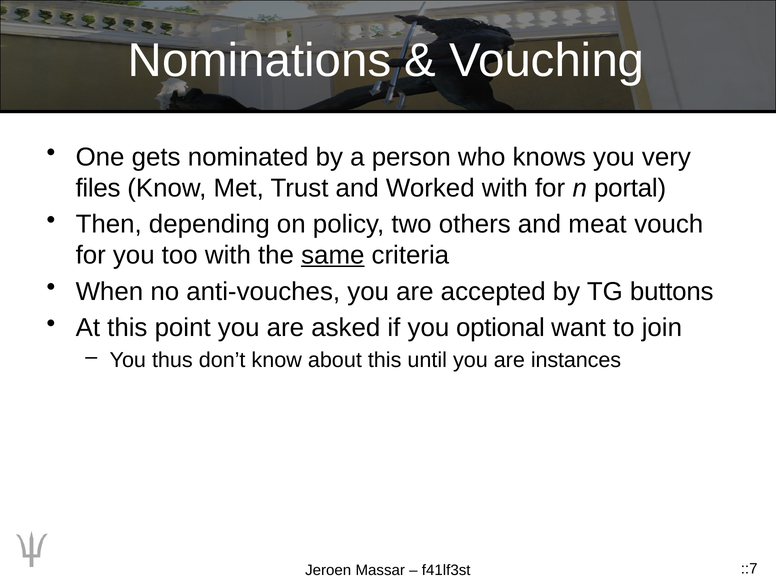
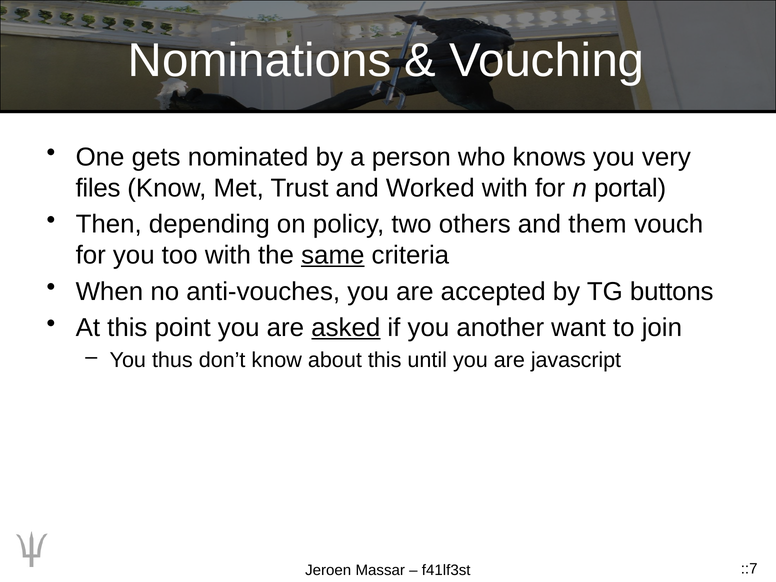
meat: meat -> them
asked underline: none -> present
optional: optional -> another
instances: instances -> javascript
